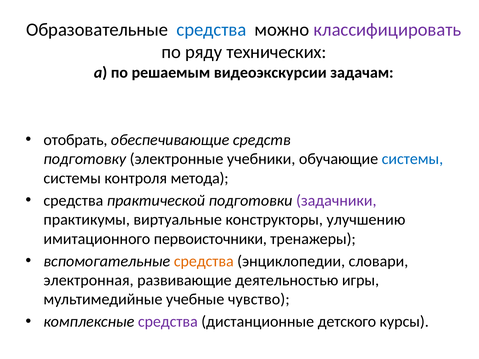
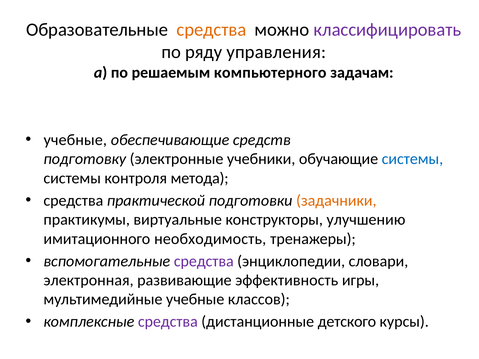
средства at (211, 30) colour: blue -> orange
технических: технических -> управления
видеоэкскурсии: видеоэкскурсии -> компьютерного
отобрать at (75, 140): отобрать -> учебные
задачники colour: purple -> orange
первоисточники: первоисточники -> необходимость
средства at (204, 261) colour: orange -> purple
деятельностью: деятельностью -> эффективность
чувство: чувство -> классов
